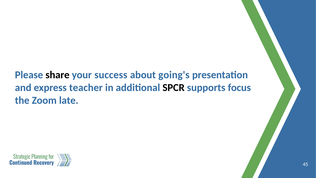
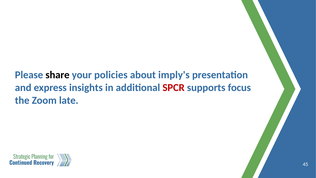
success: success -> policies
going's: going's -> imply's
teacher: teacher -> insights
SPCR colour: black -> red
